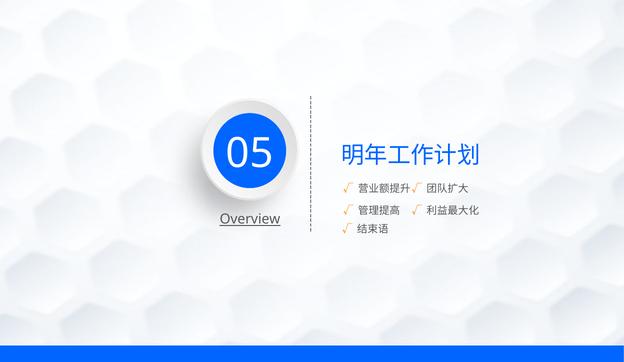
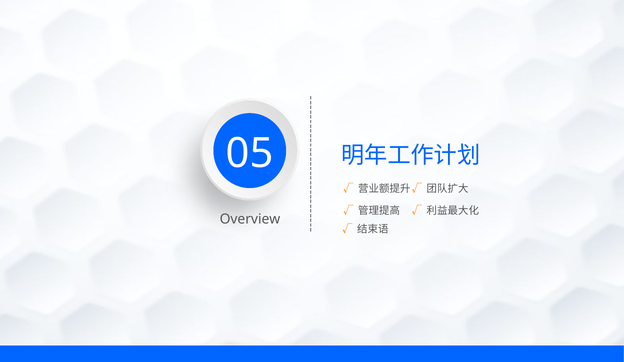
Overview underline: present -> none
